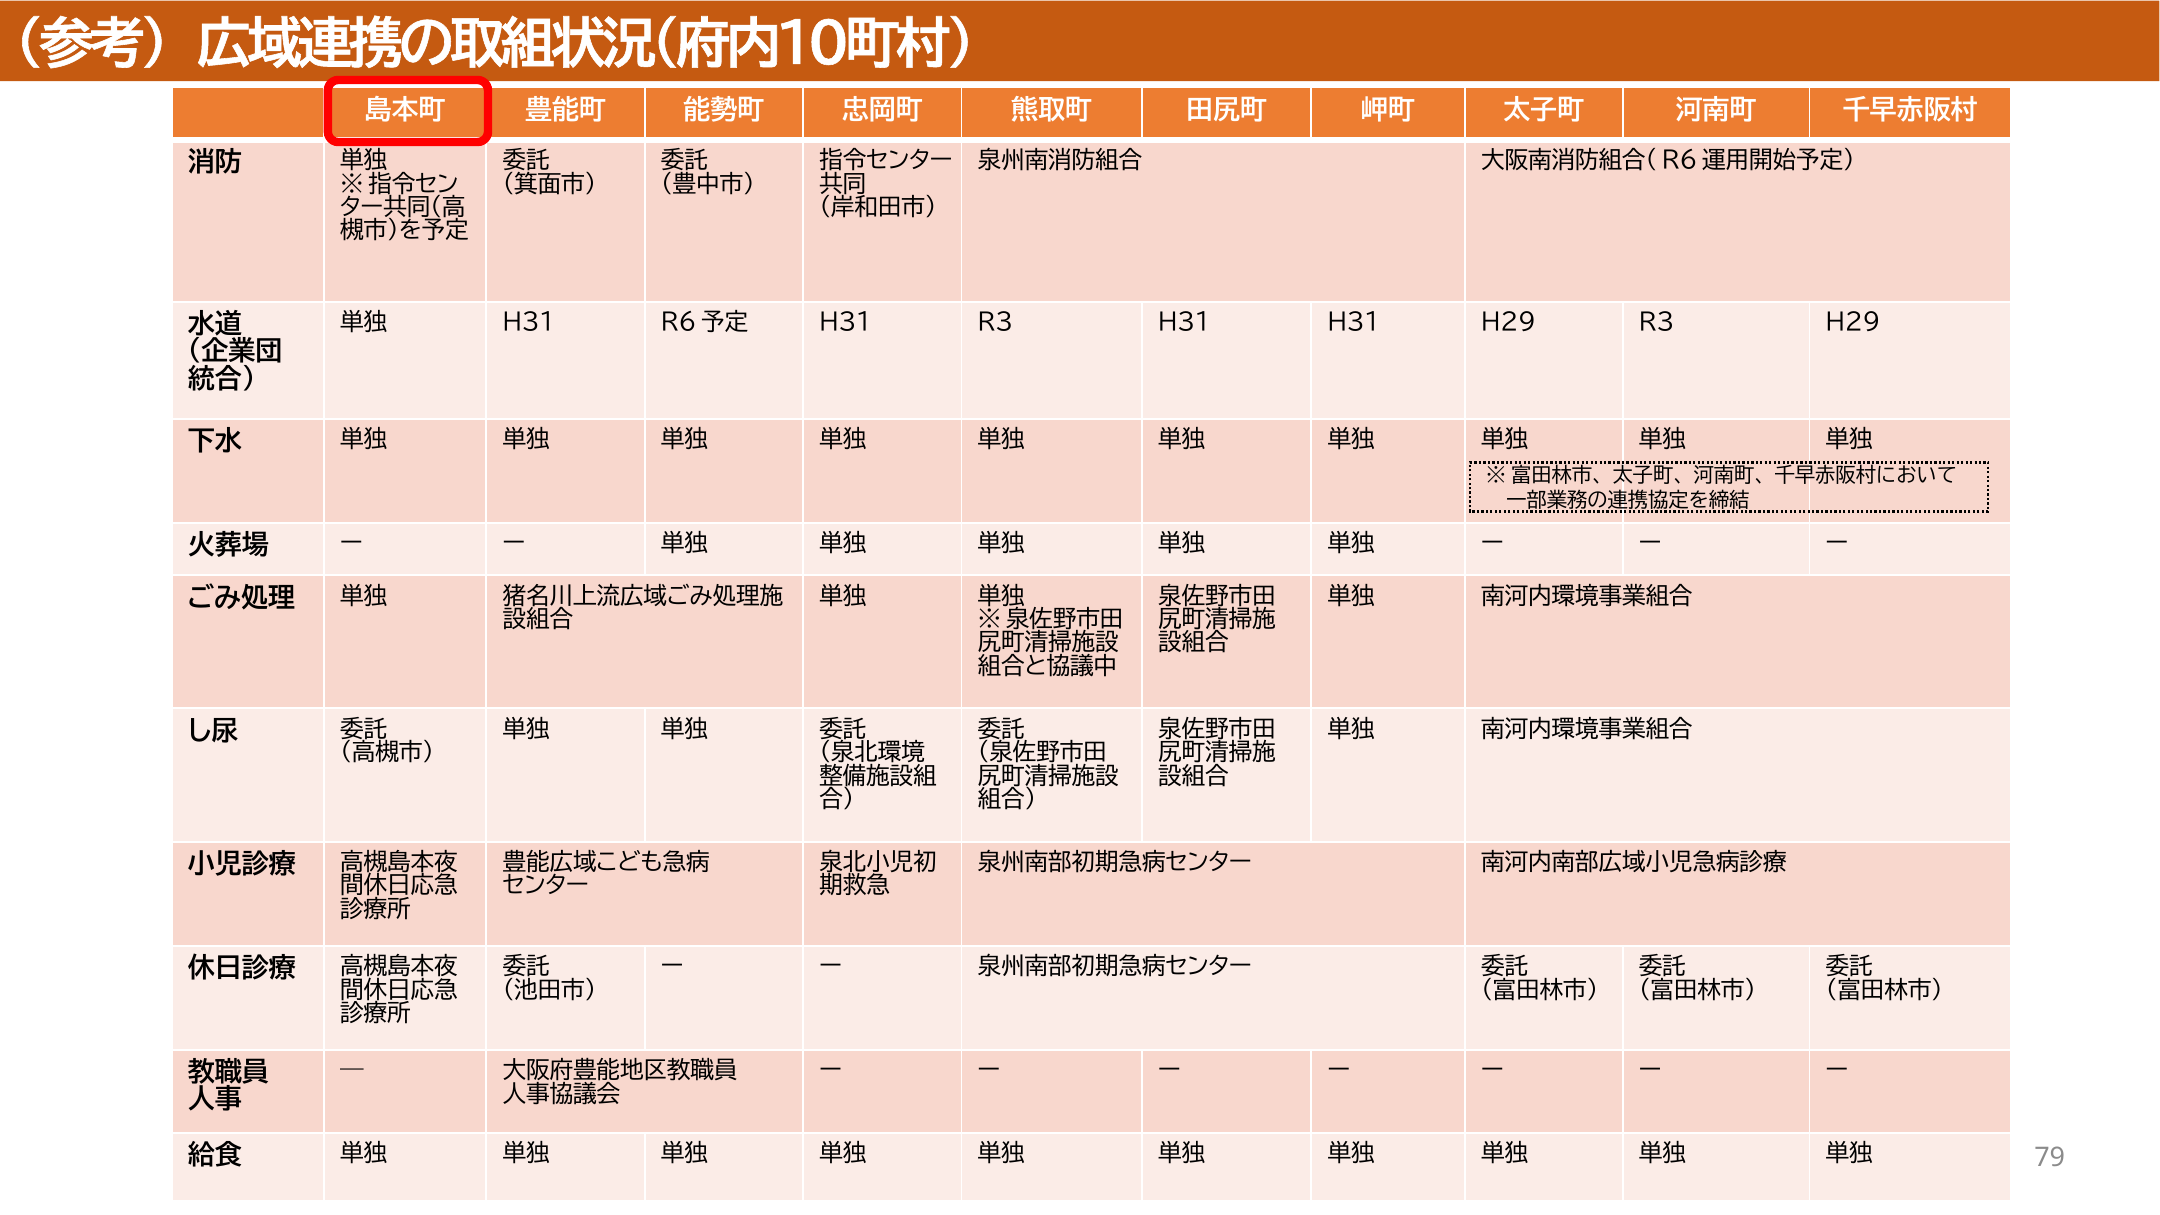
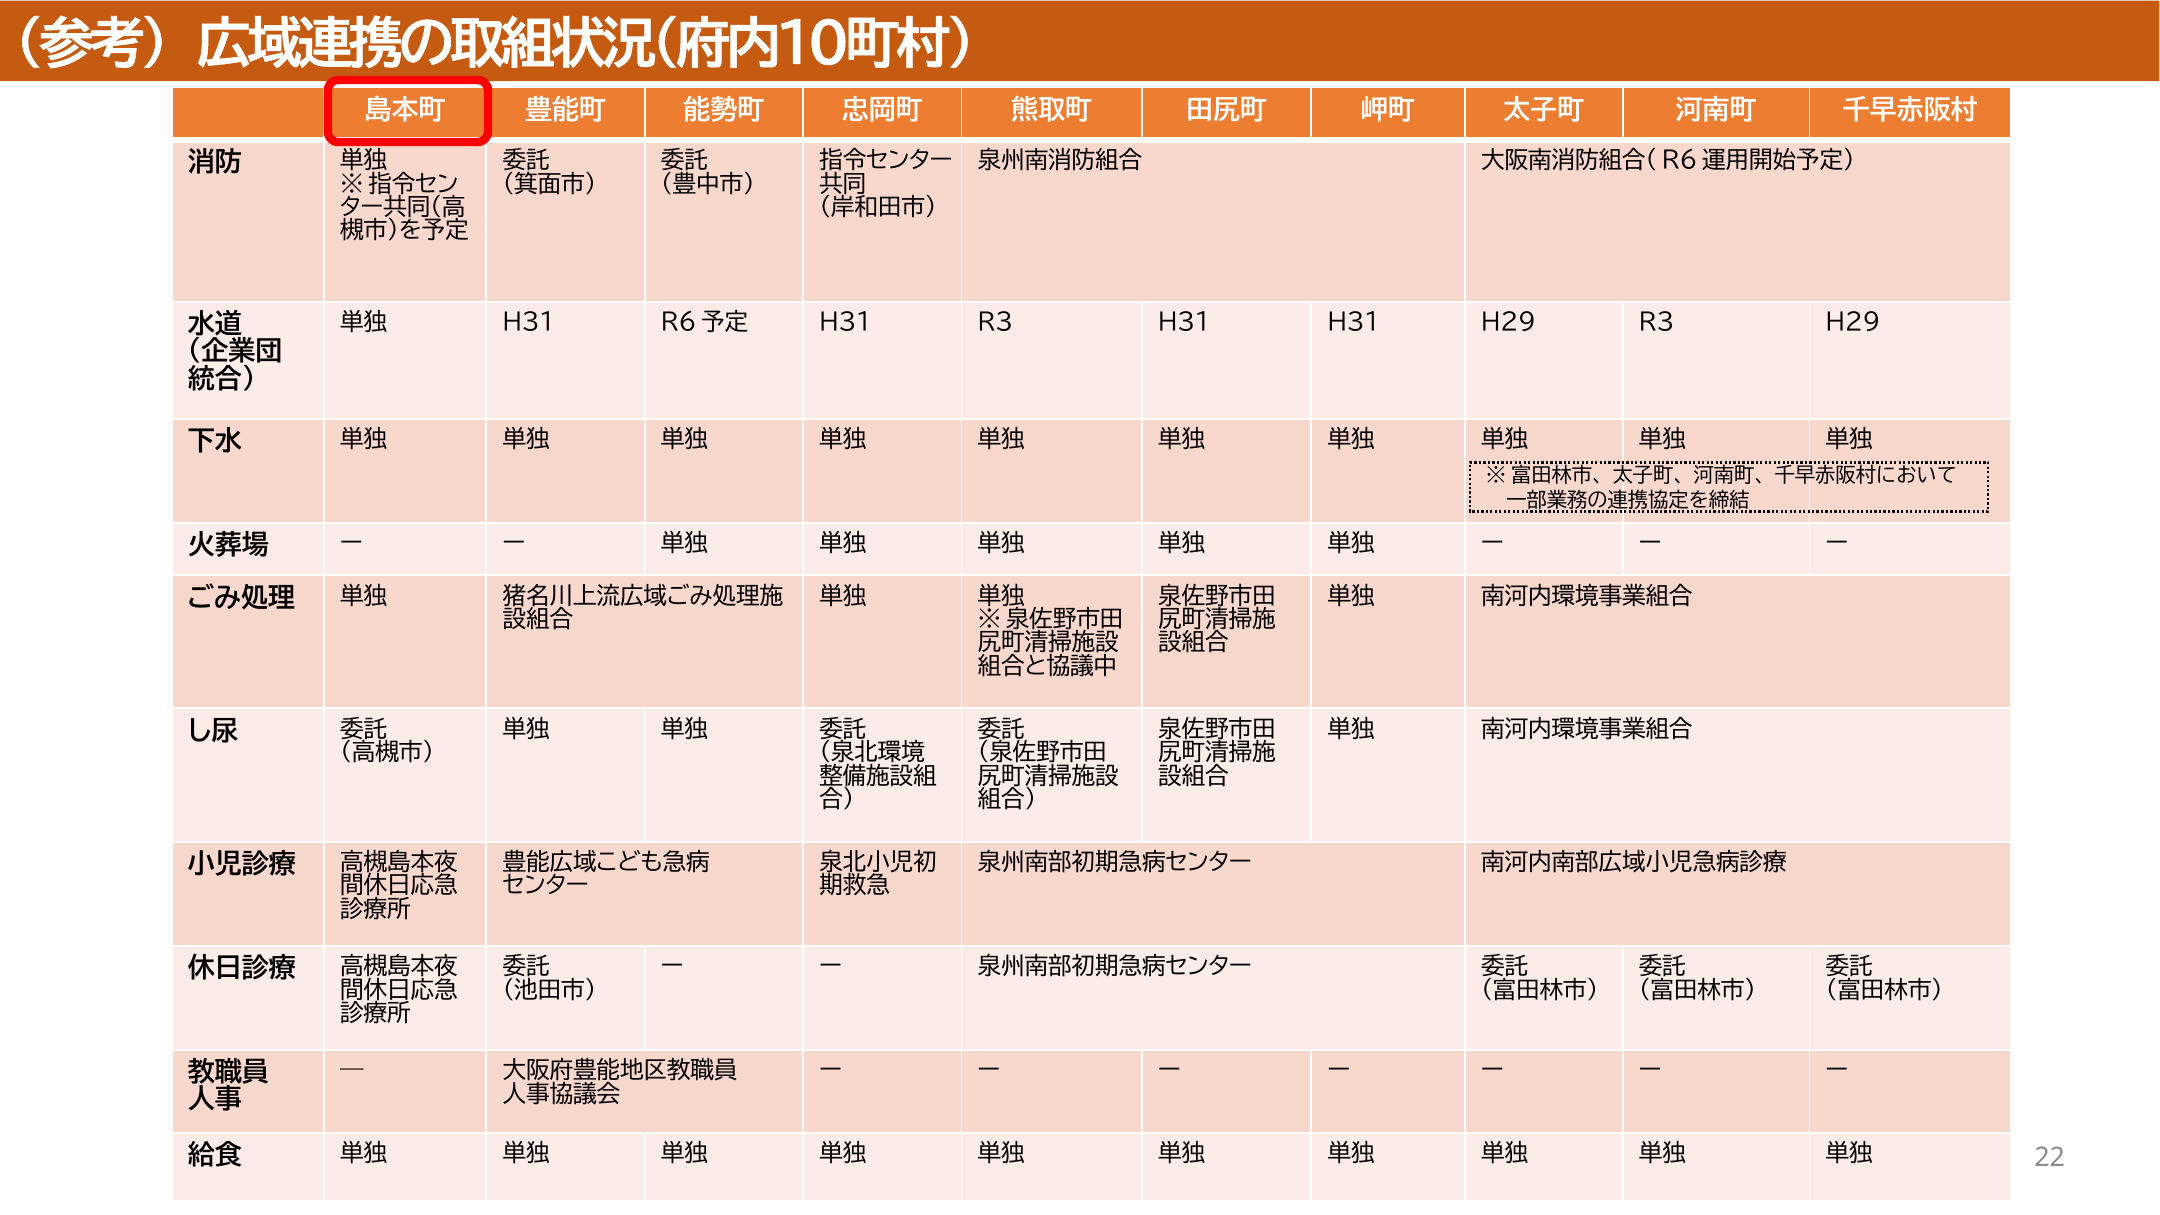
79: 79 -> 22
